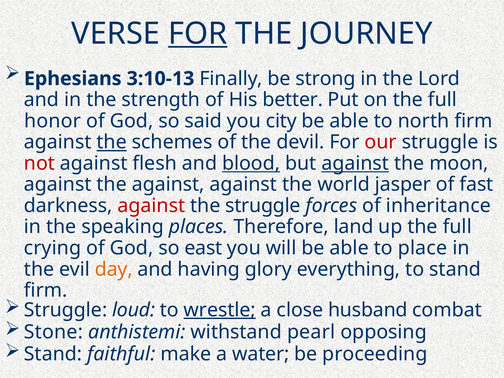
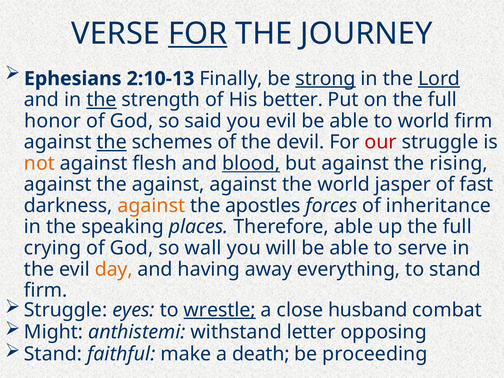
3:10-13: 3:10-13 -> 2:10-13
strong underline: none -> present
Lord underline: none -> present
the at (101, 100) underline: none -> present
you city: city -> evil
to north: north -> world
not colour: red -> orange
against at (355, 163) underline: present -> none
moon: moon -> rising
against at (151, 206) colour: red -> orange
the struggle: struggle -> apostles
Therefore land: land -> able
east: east -> wall
place: place -> serve
glory: glory -> away
loud: loud -> eyes
Stone: Stone -> Might
pearl: pearl -> letter
water: water -> death
